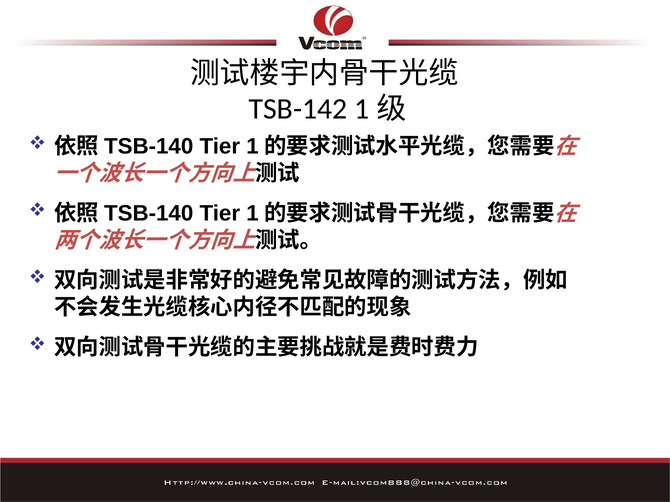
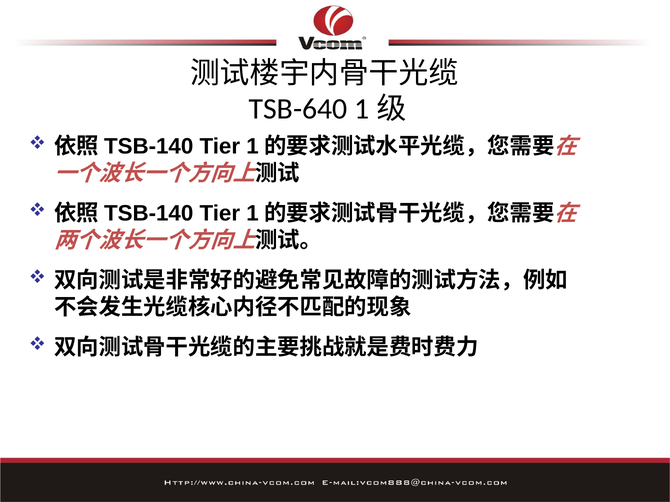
TSB-142: TSB-142 -> TSB-640
